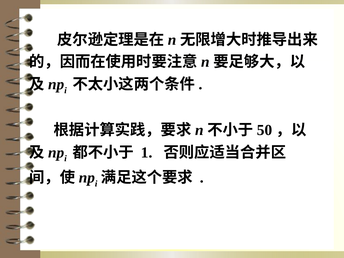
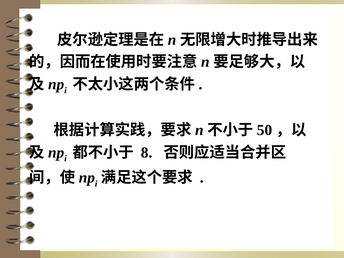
1: 1 -> 8
